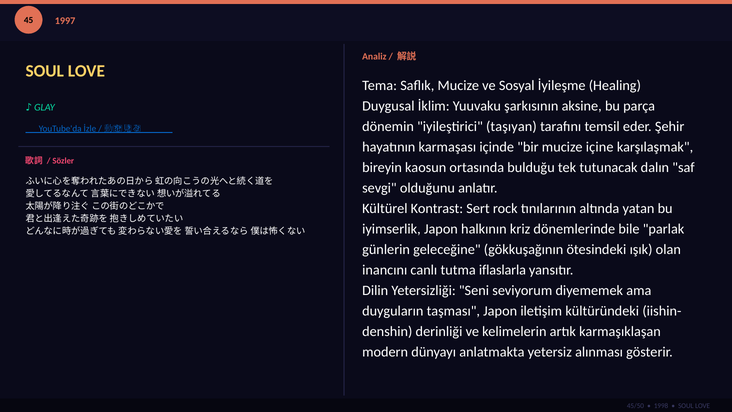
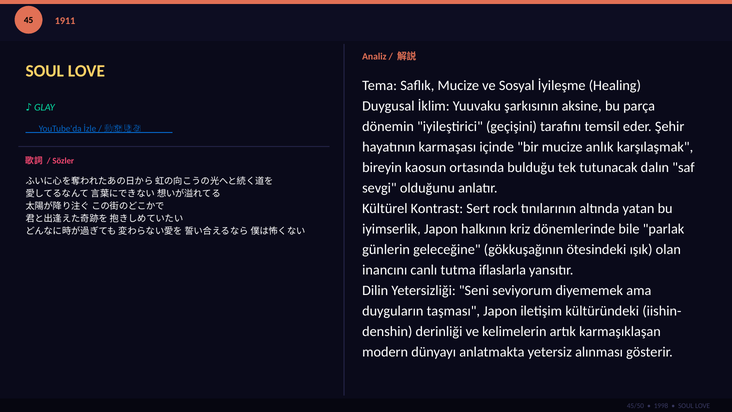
1997: 1997 -> 1911
taşıyan: taşıyan -> geçişini
içine: içine -> anlık
